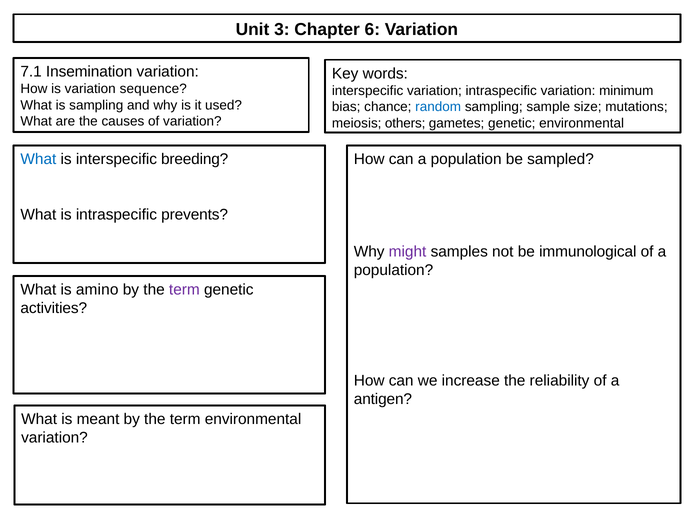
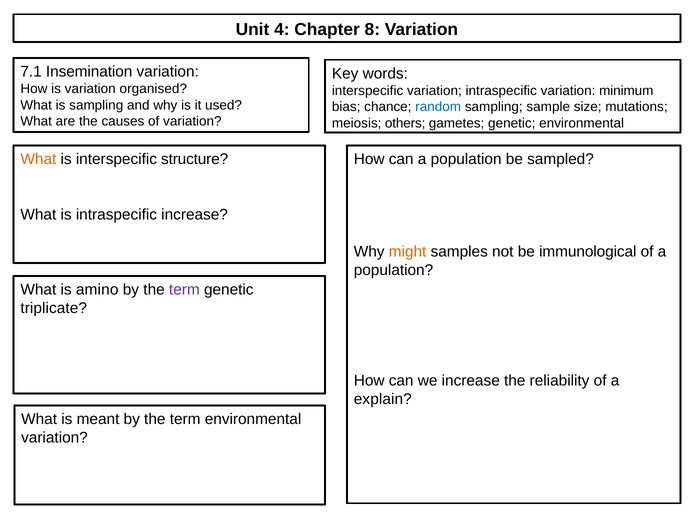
3: 3 -> 4
6: 6 -> 8
sequence: sequence -> organised
What at (38, 159) colour: blue -> orange
breeding: breeding -> structure
intraspecific prevents: prevents -> increase
might colour: purple -> orange
activities: activities -> triplicate
antigen: antigen -> explain
